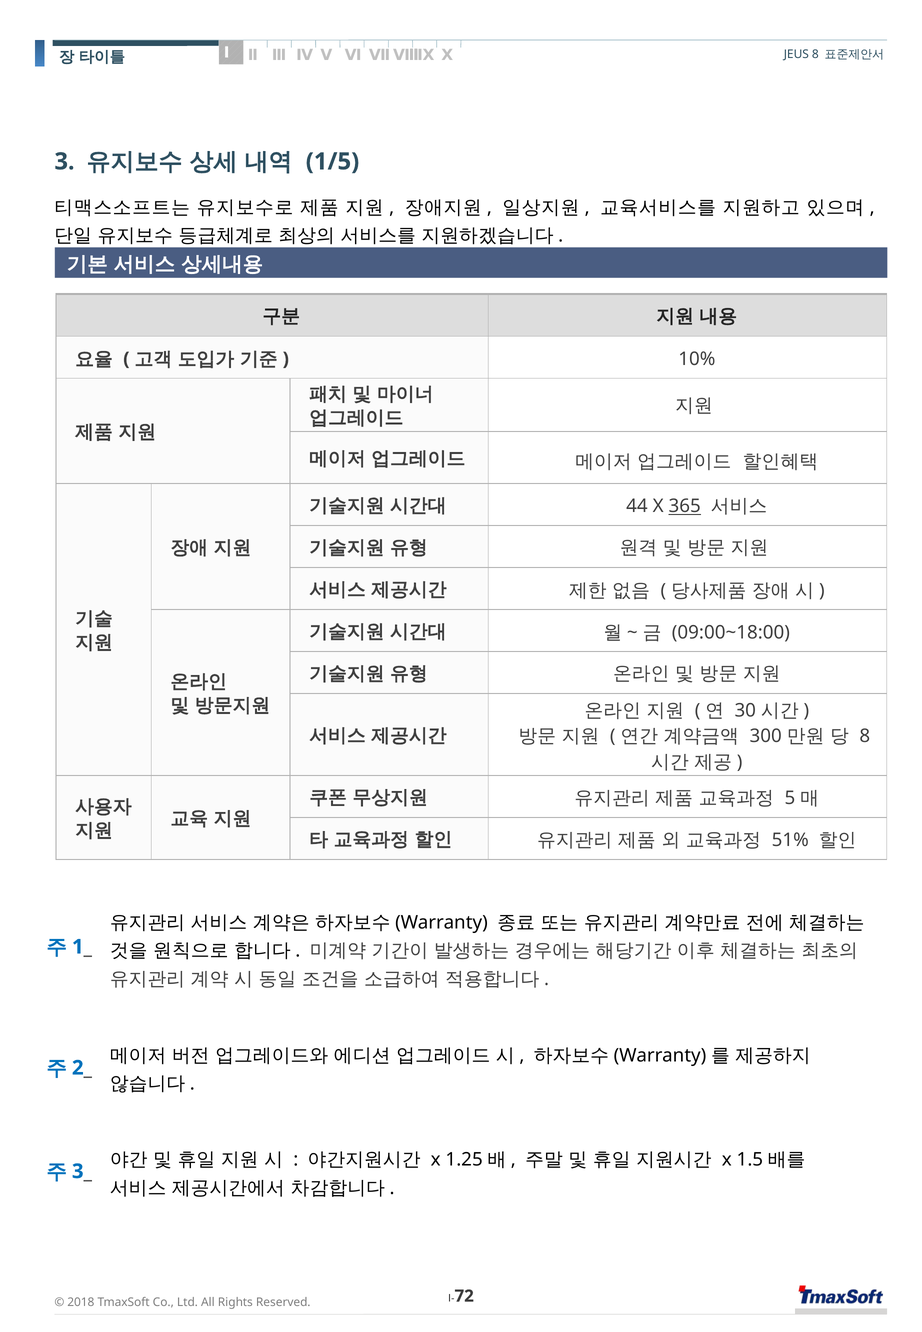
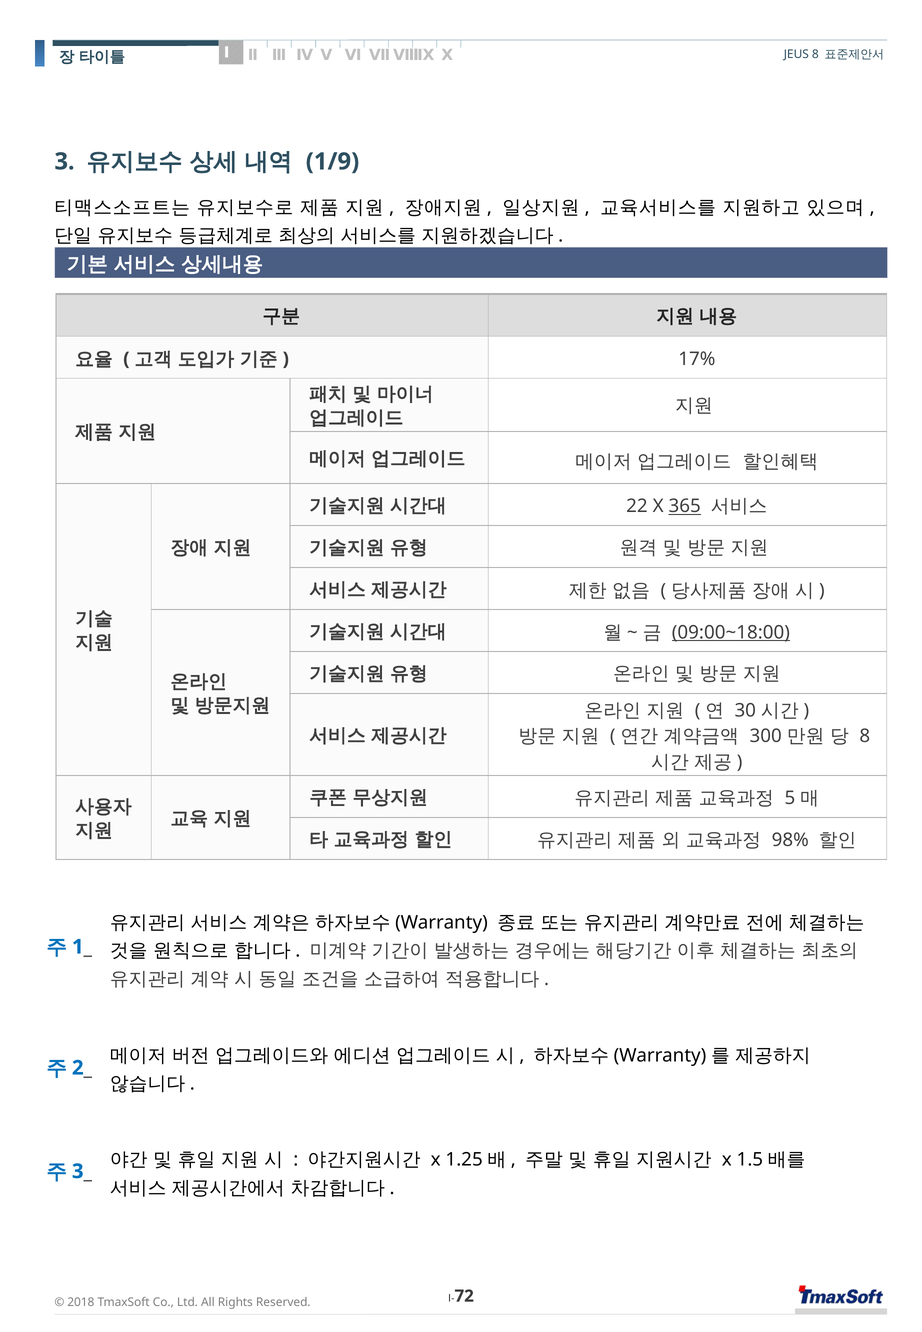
1/5: 1/5 -> 1/9
10%: 10% -> 17%
44: 44 -> 22
09:00~18:00 underline: none -> present
51%: 51% -> 98%
